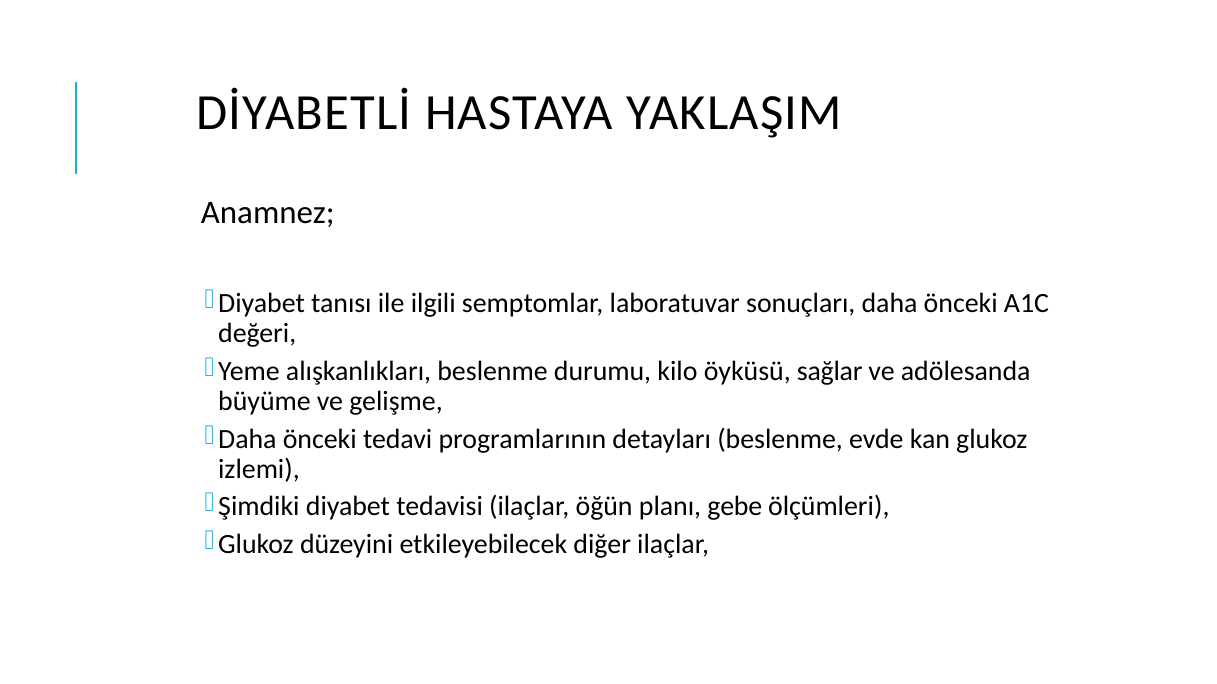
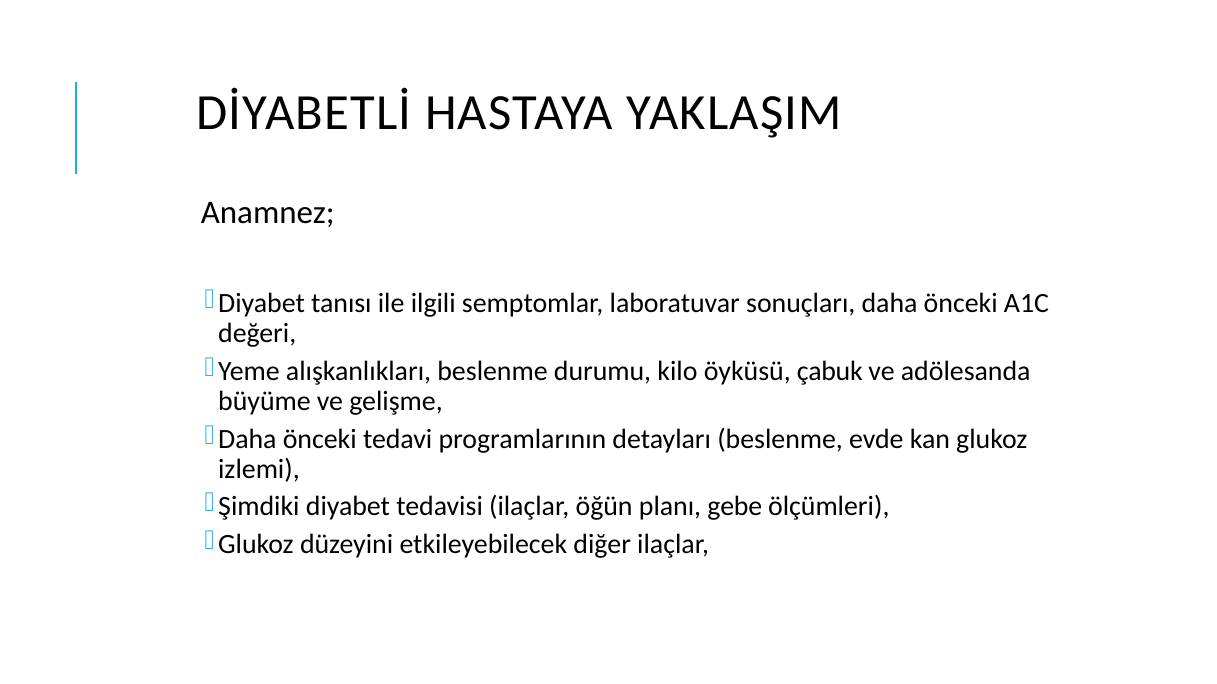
sağlar: sağlar -> çabuk
